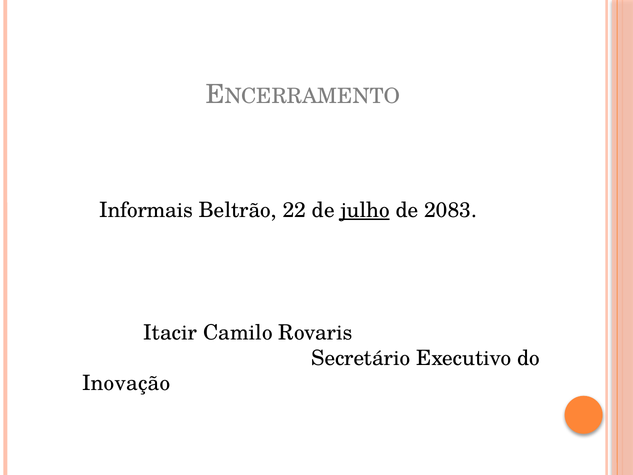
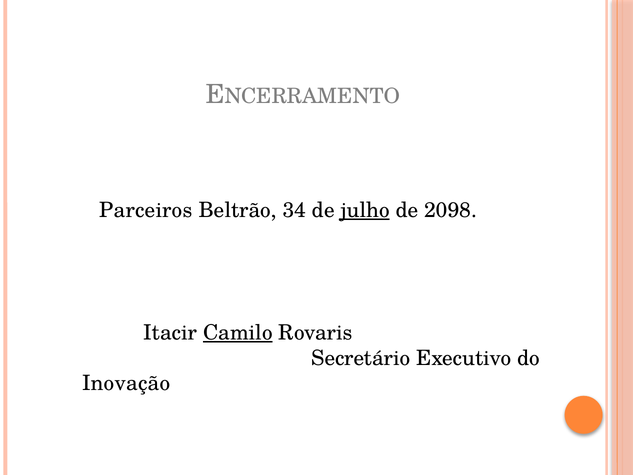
Informais: Informais -> Parceiros
22: 22 -> 34
2083: 2083 -> 2098
Camilo underline: none -> present
